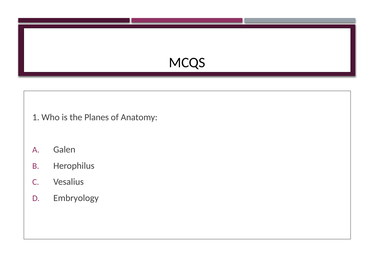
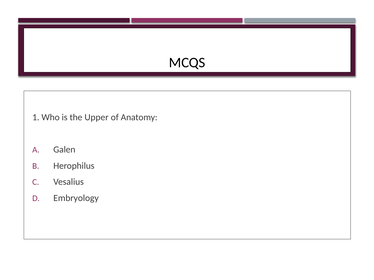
Planes: Planes -> Upper
